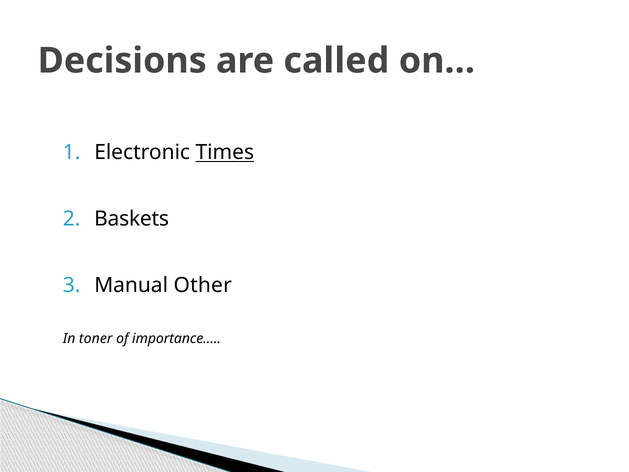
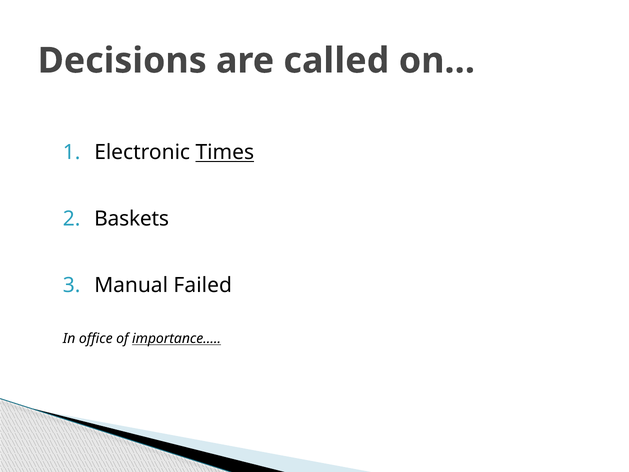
Other: Other -> Failed
toner: toner -> office
importance… underline: none -> present
